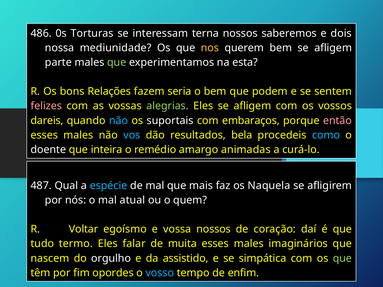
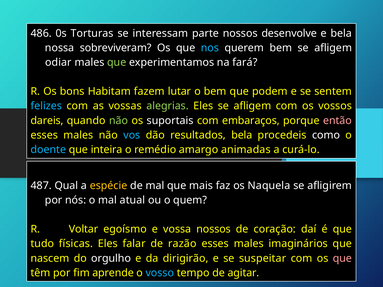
terna: terna -> parte
saberemos: saberemos -> desenvolve
e dois: dois -> bela
mediunidade: mediunidade -> sobreviveram
nos colour: yellow -> light blue
parte: parte -> odiar
esta: esta -> fará
Relações: Relações -> Habitam
seria: seria -> lutar
felizes colour: pink -> light blue
não at (119, 121) colour: light blue -> light green
como colour: light blue -> white
doente colour: white -> light blue
espécie colour: light blue -> yellow
termo: termo -> físicas
muita: muita -> razão
assistido: assistido -> dirigirão
simpática: simpática -> suspeitar
que at (342, 258) colour: light green -> pink
opordes: opordes -> aprende
enfim: enfim -> agitar
